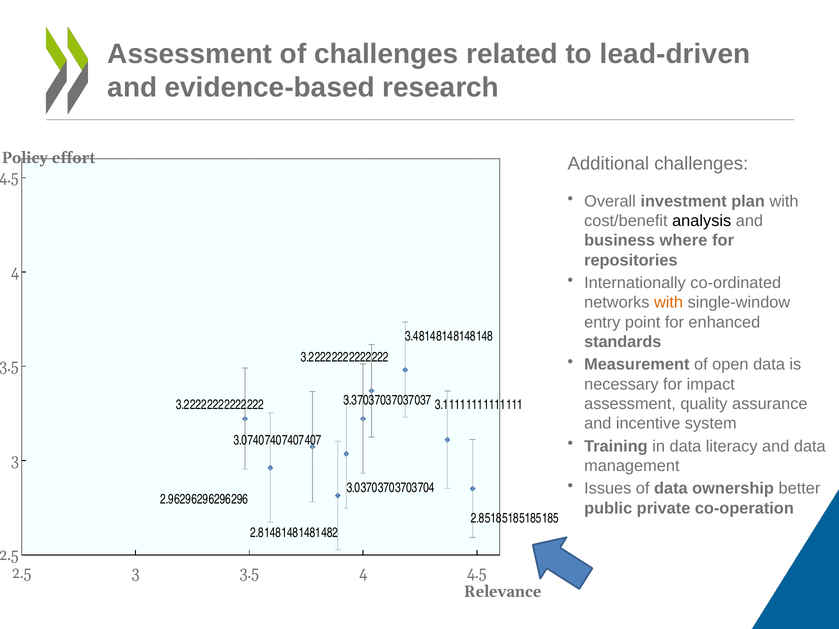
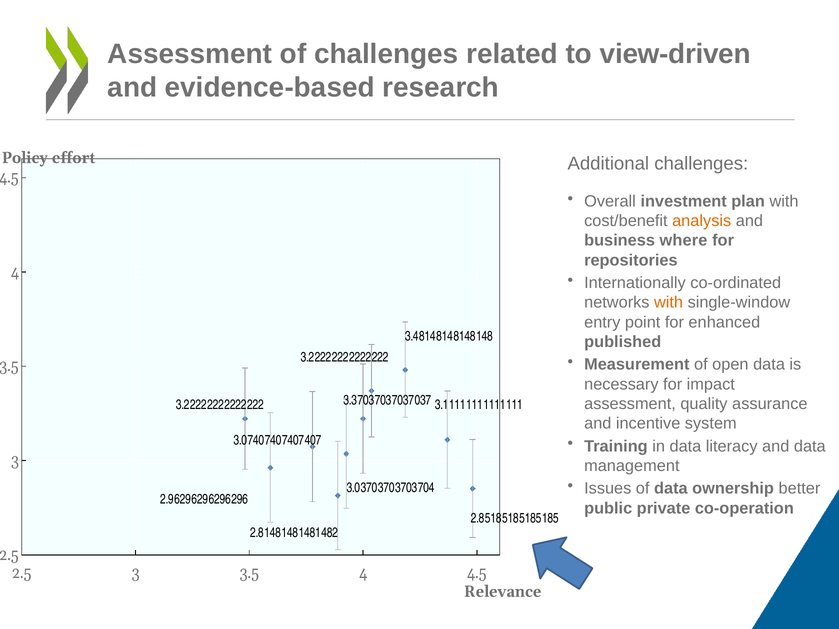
lead-driven: lead-driven -> view-driven
analysis colour: black -> orange
standards: standards -> published
